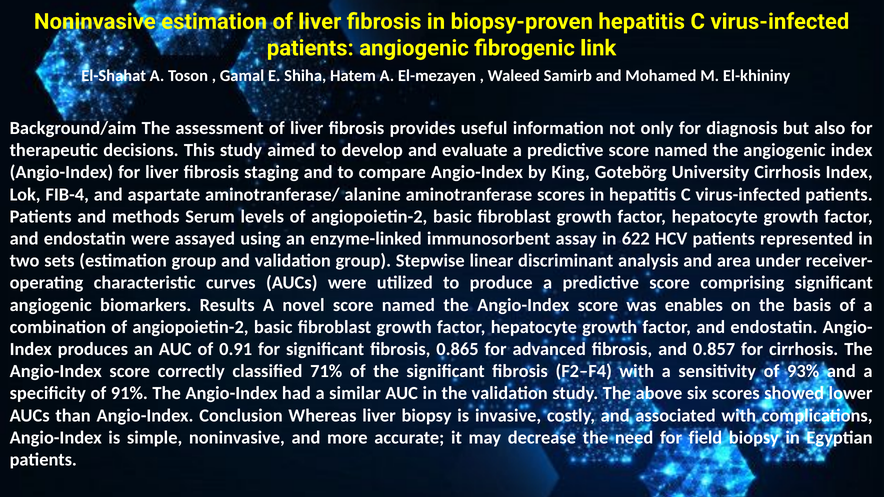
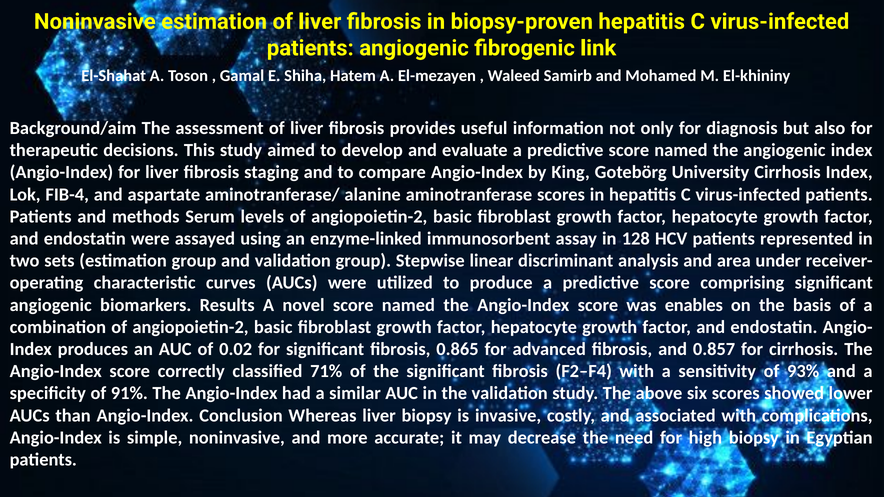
622: 622 -> 128
0.91: 0.91 -> 0.02
field: field -> high
